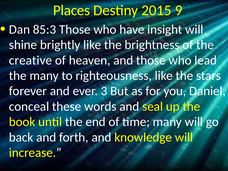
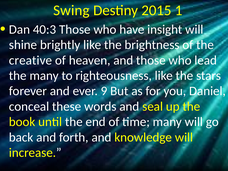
Places: Places -> Swing
9: 9 -> 1
85:3: 85:3 -> 40:3
3: 3 -> 9
